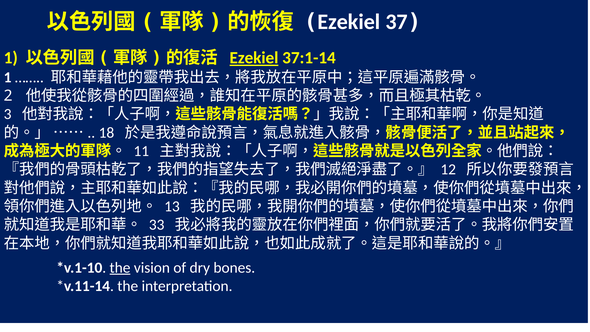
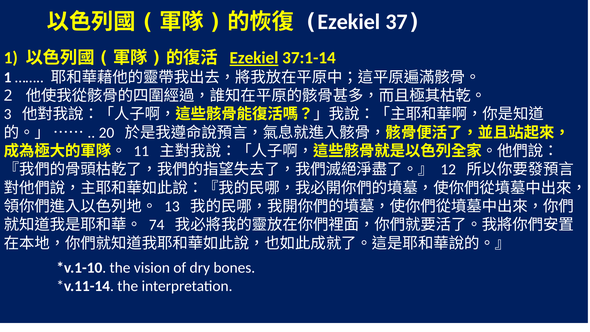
18: 18 -> 20
33: 33 -> 74
the at (120, 268) underline: present -> none
